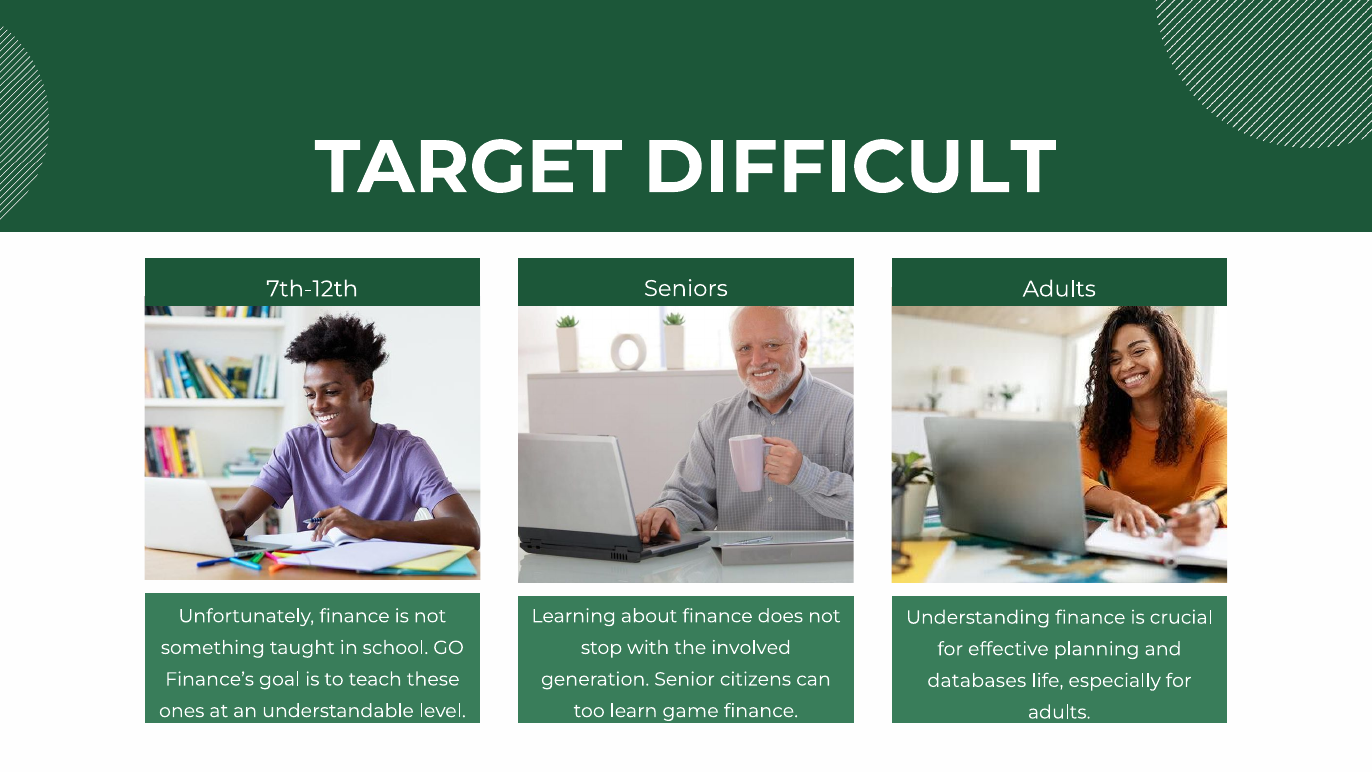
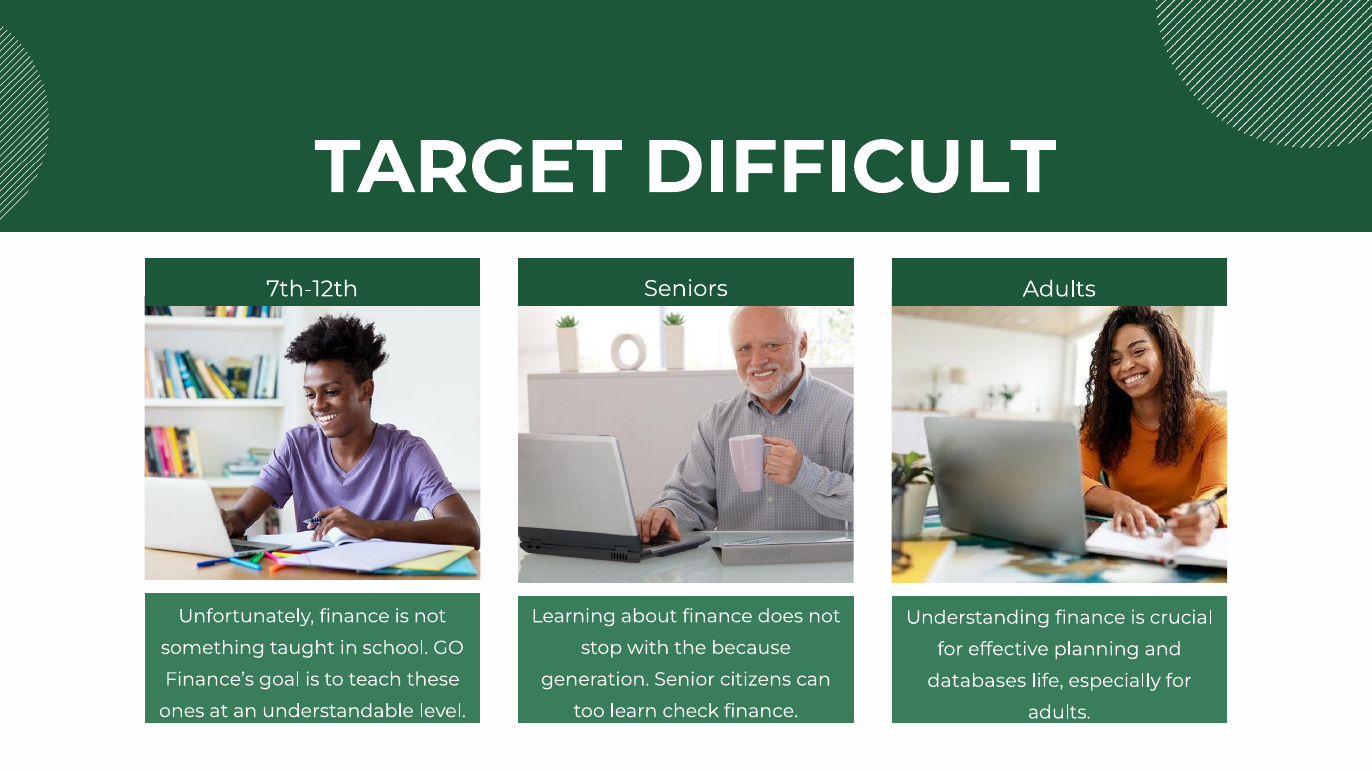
involved: involved -> because
game: game -> check
